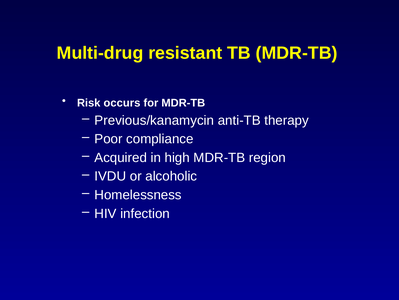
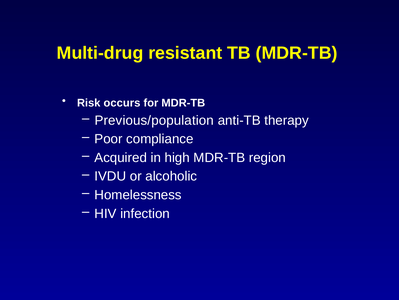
Previous/kanamycin: Previous/kanamycin -> Previous/population
